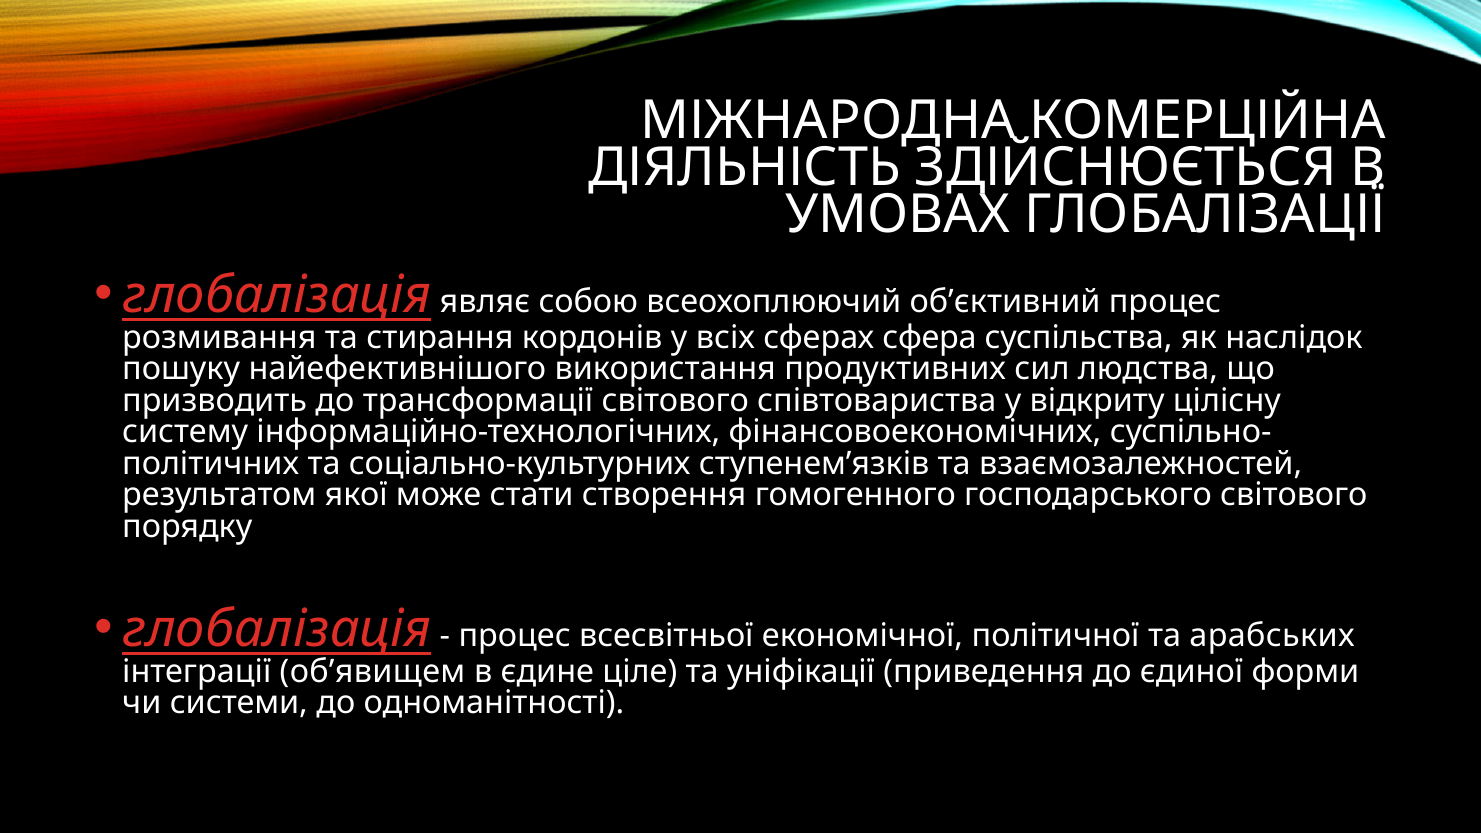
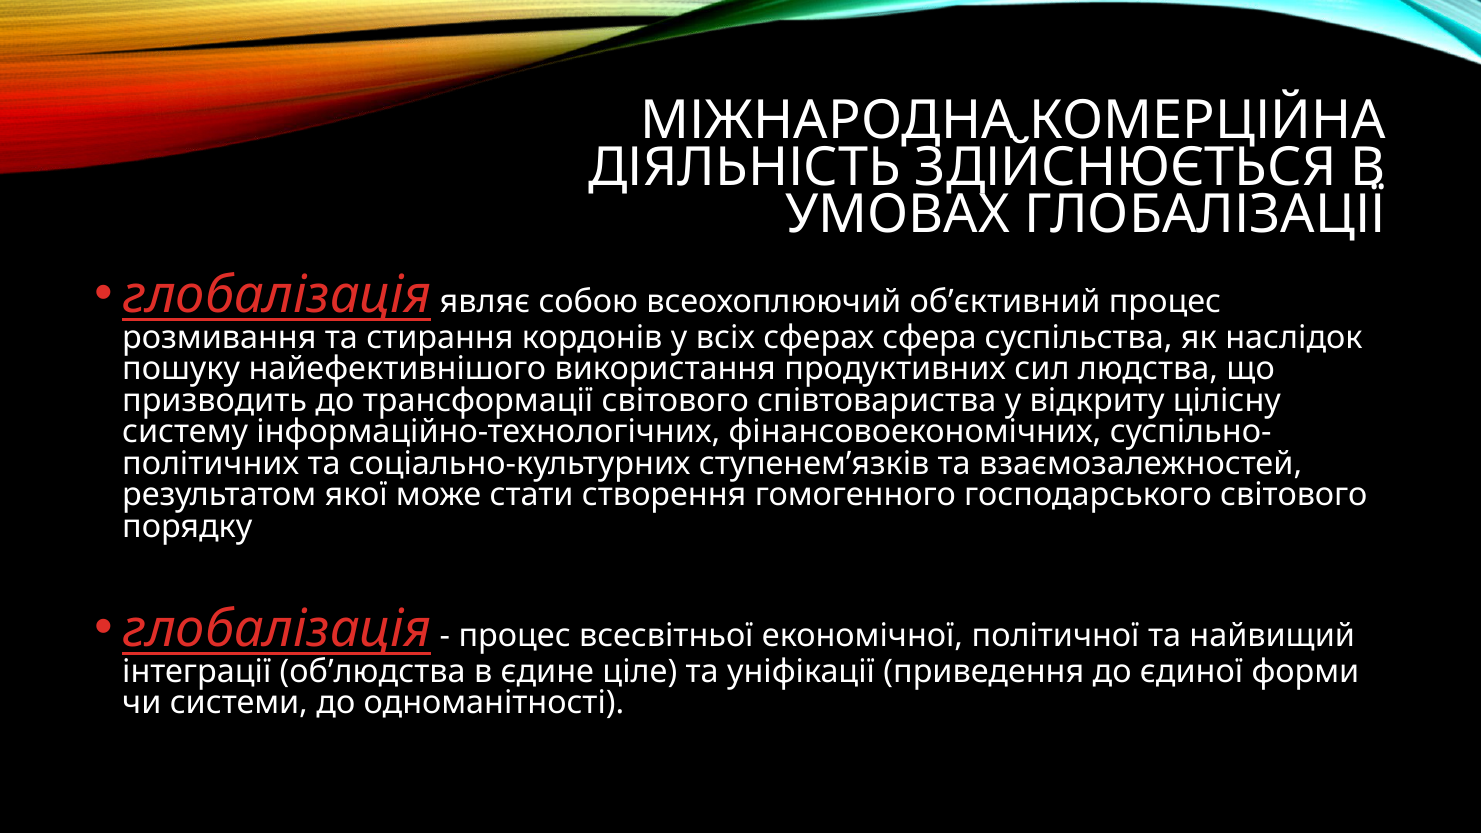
арабських: арабських -> найвищий
об’явищем: об’явищем -> об’людства
